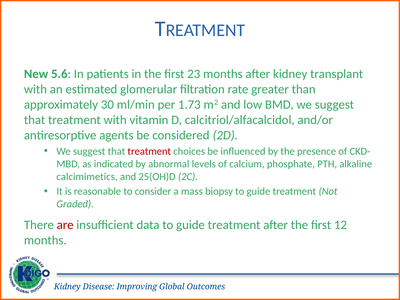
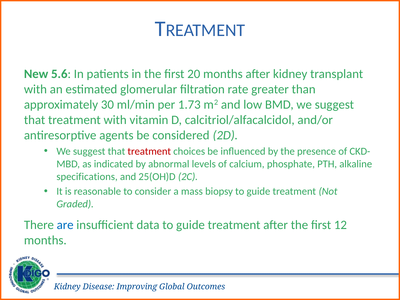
23: 23 -> 20
calcimimetics: calcimimetics -> specifications
are colour: red -> blue
